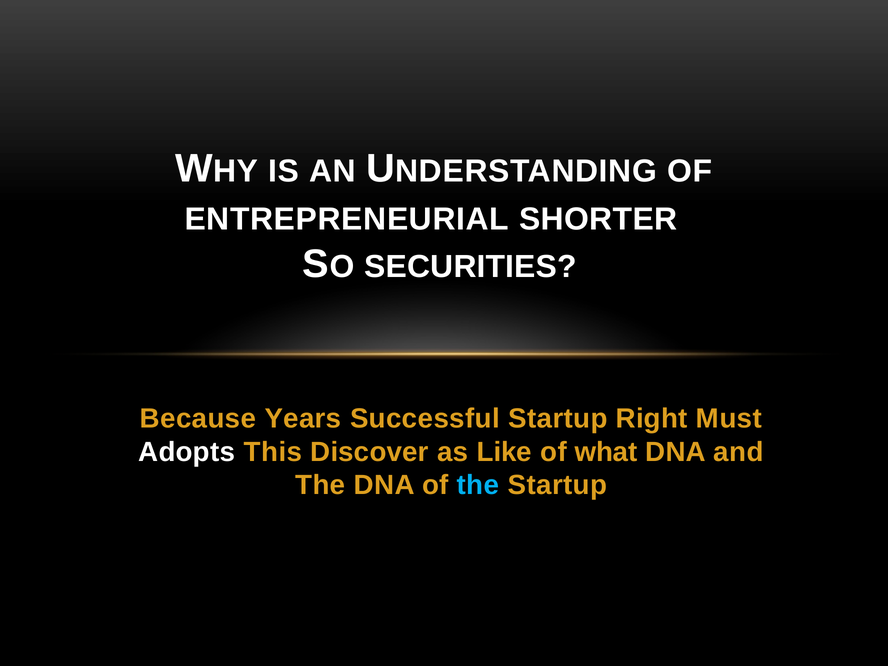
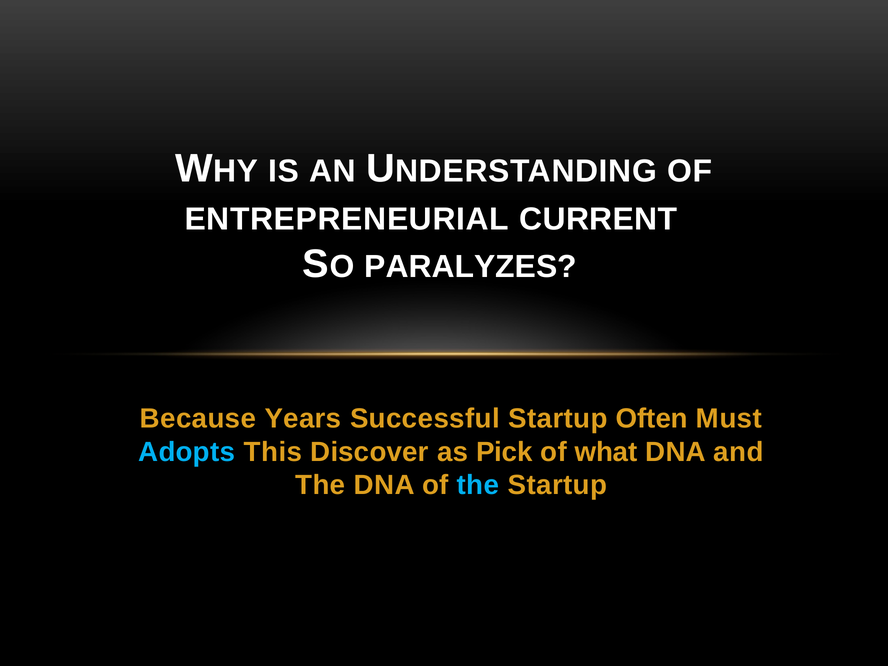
SHORTER: SHORTER -> CURRENT
SECURITIES: SECURITIES -> PARALYZES
Right: Right -> Often
Adopts colour: white -> light blue
Like: Like -> Pick
